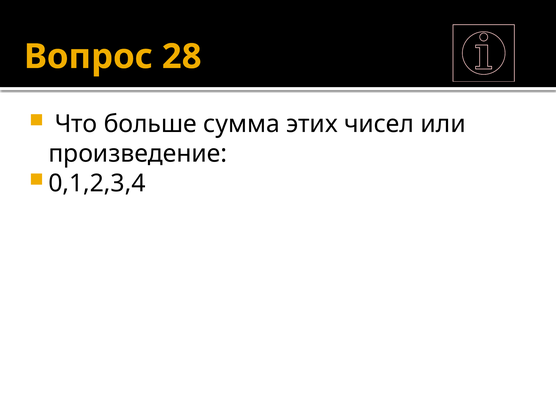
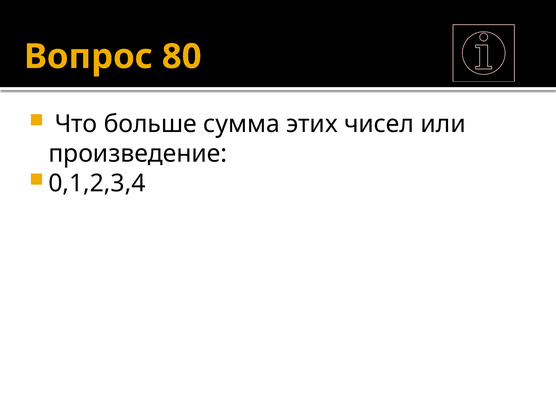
28: 28 -> 80
